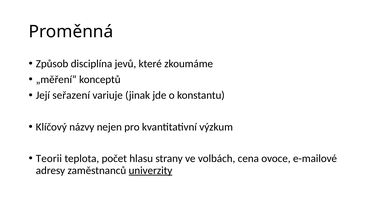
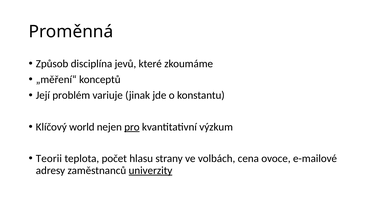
seřazení: seřazení -> problém
názvy: názvy -> world
pro underline: none -> present
